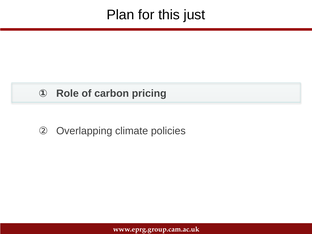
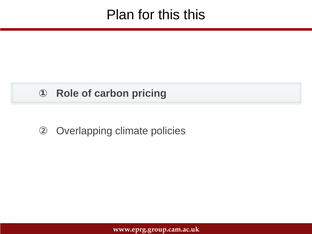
this just: just -> this
